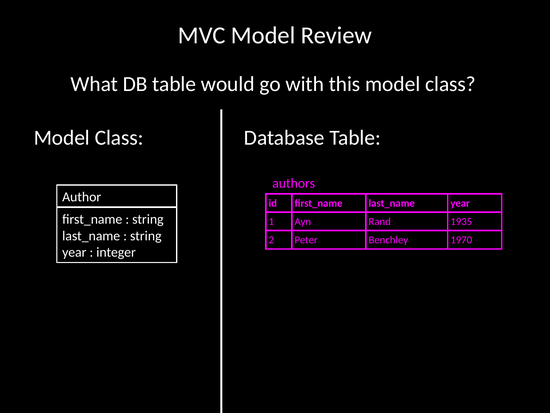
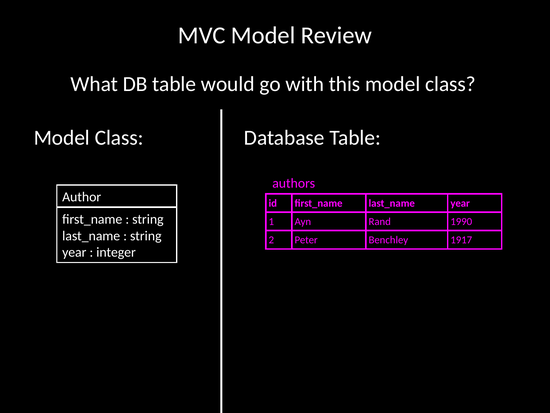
1935: 1935 -> 1990
1970: 1970 -> 1917
